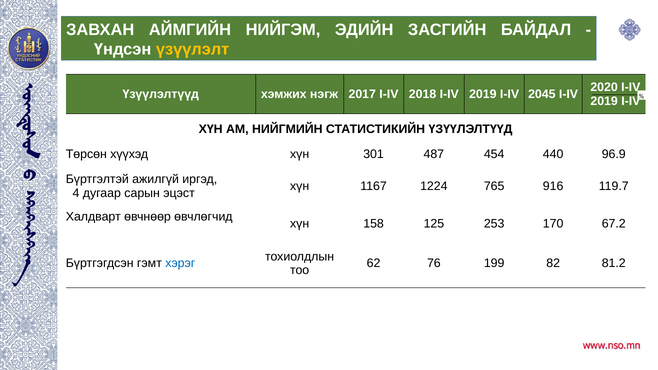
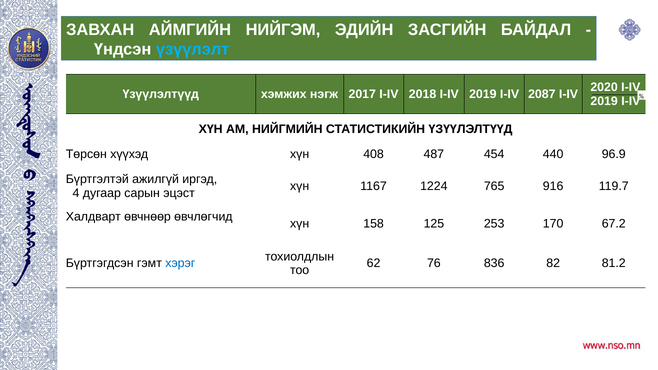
үзүүлэлт colour: yellow -> light blue
2045: 2045 -> 2087
301: 301 -> 408
199: 199 -> 836
